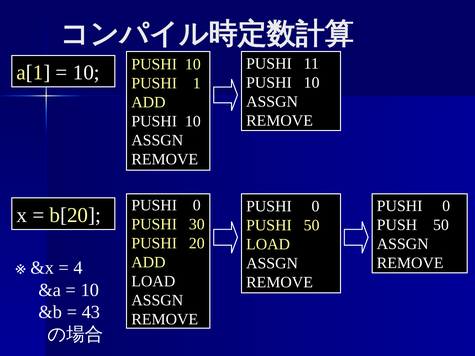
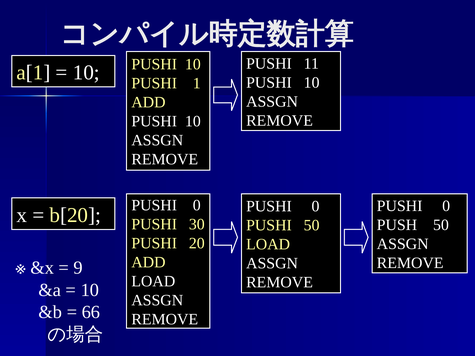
4: 4 -> 9
43: 43 -> 66
